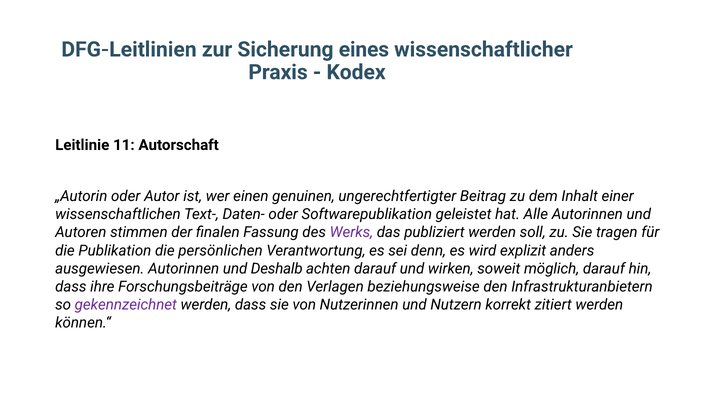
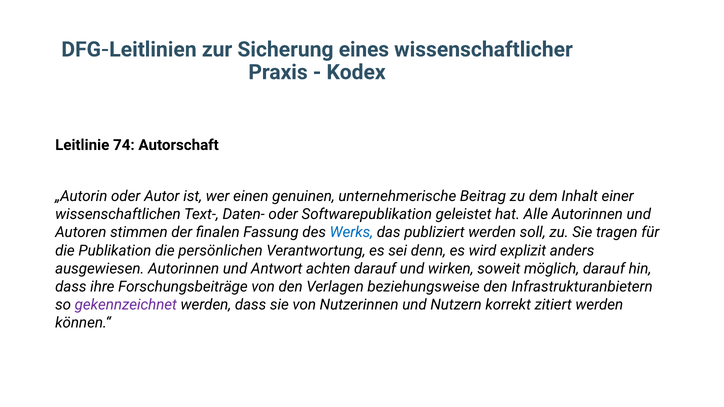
11: 11 -> 74
ungerechtfertigter: ungerechtfertigter -> unternehmerische
Werks colour: purple -> blue
Deshalb: Deshalb -> Antwort
